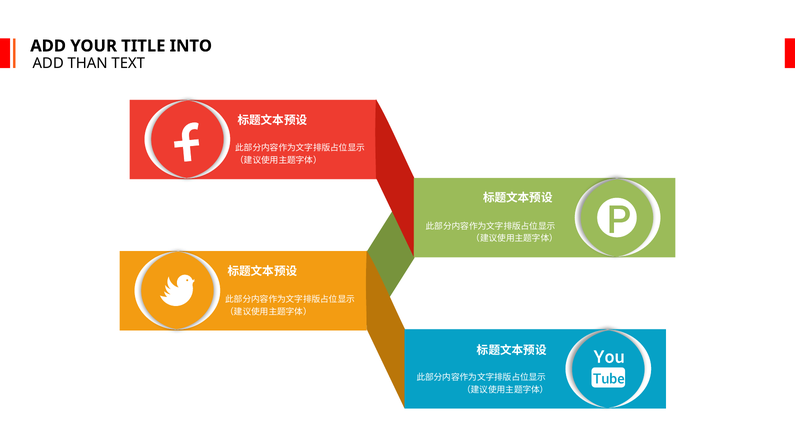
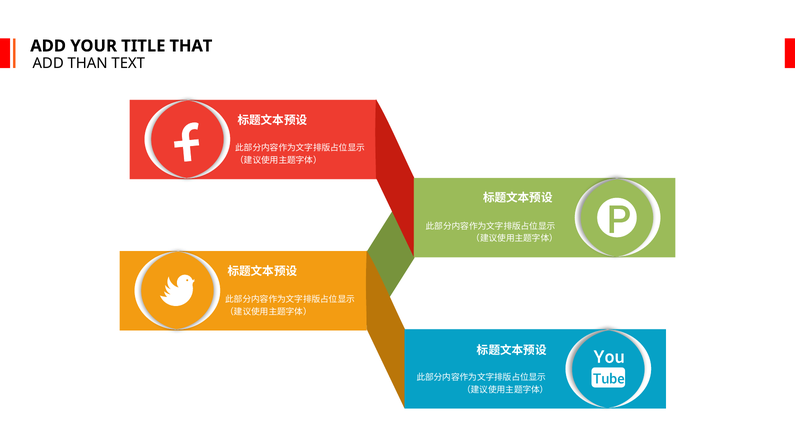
INTO: INTO -> THAT
